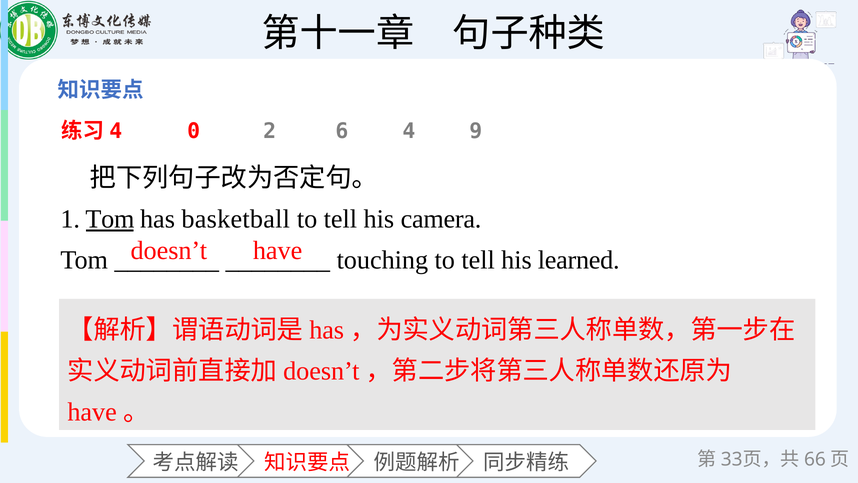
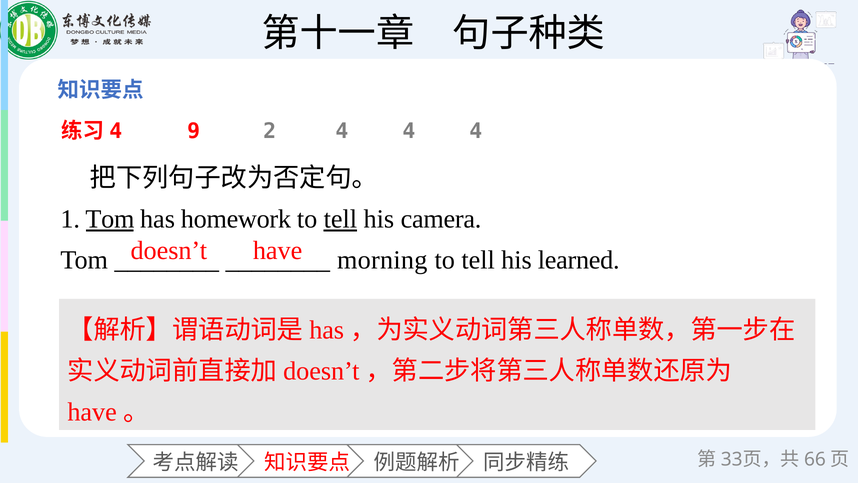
0: 0 -> 9
2 6: 6 -> 4
9 at (476, 131): 9 -> 4
basketball: basketball -> homework
tell at (340, 219) underline: none -> present
touching: touching -> morning
